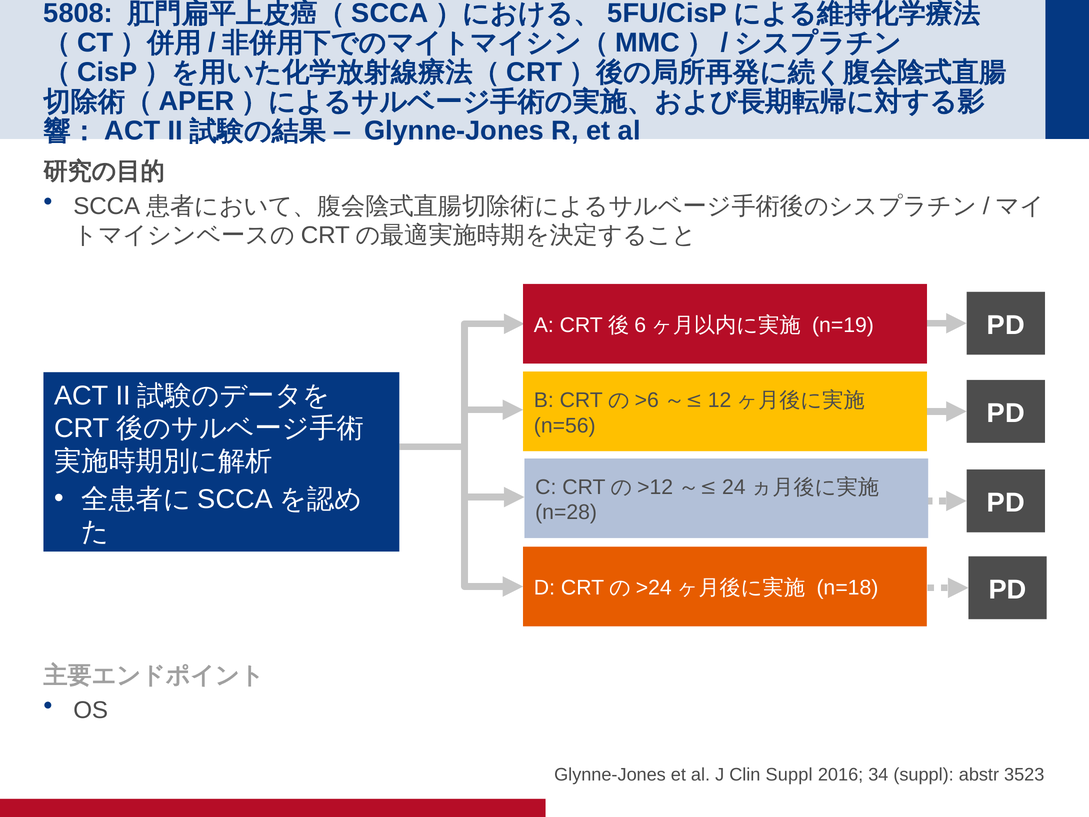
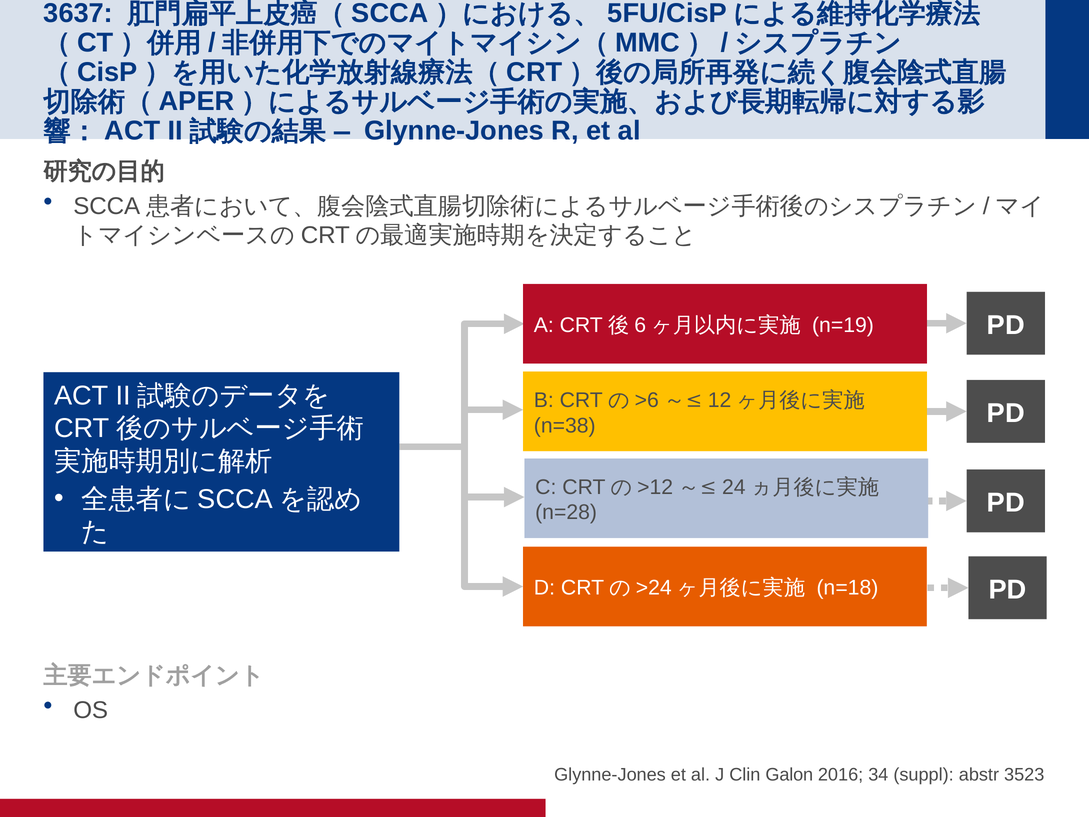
5808: 5808 -> 3637
n=56: n=56 -> n=38
Clin Suppl: Suppl -> Galon
